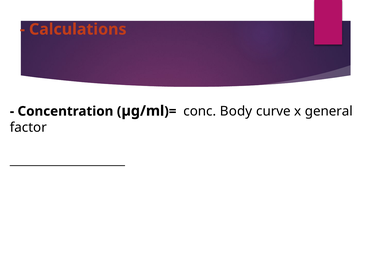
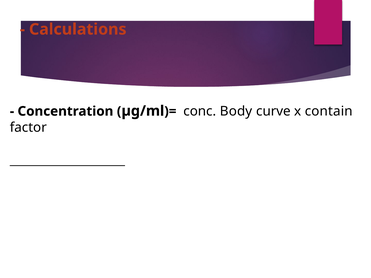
general: general -> contain
